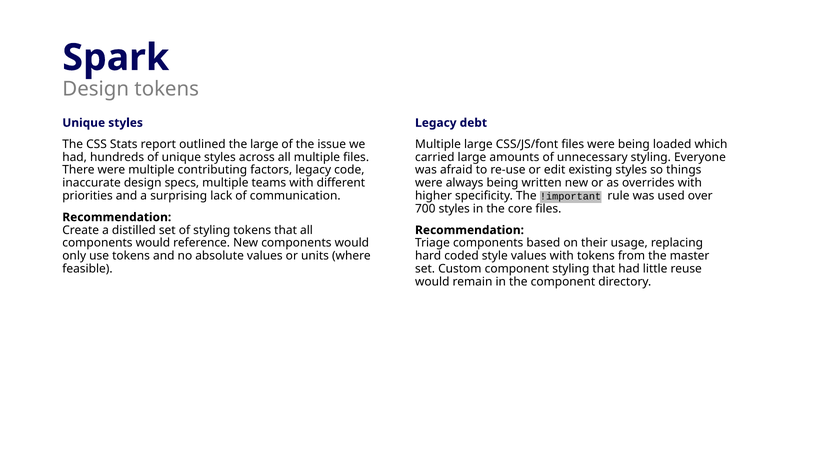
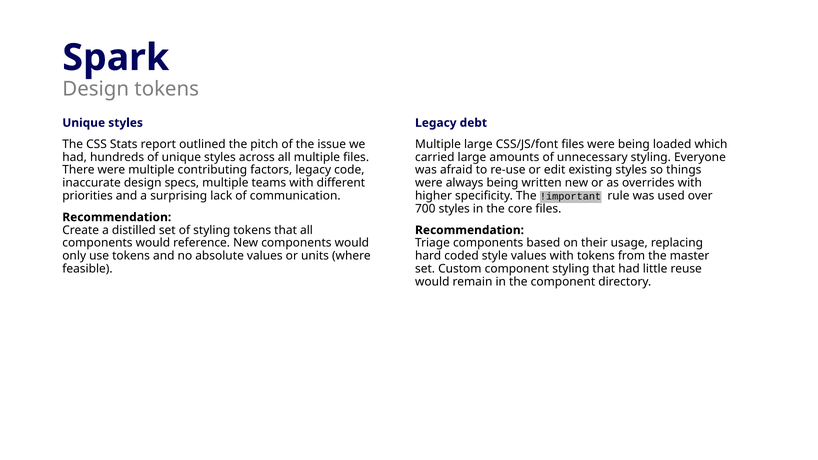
the large: large -> pitch
